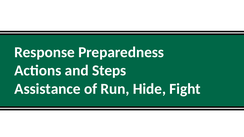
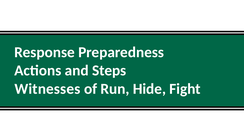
Assistance: Assistance -> Witnesses
